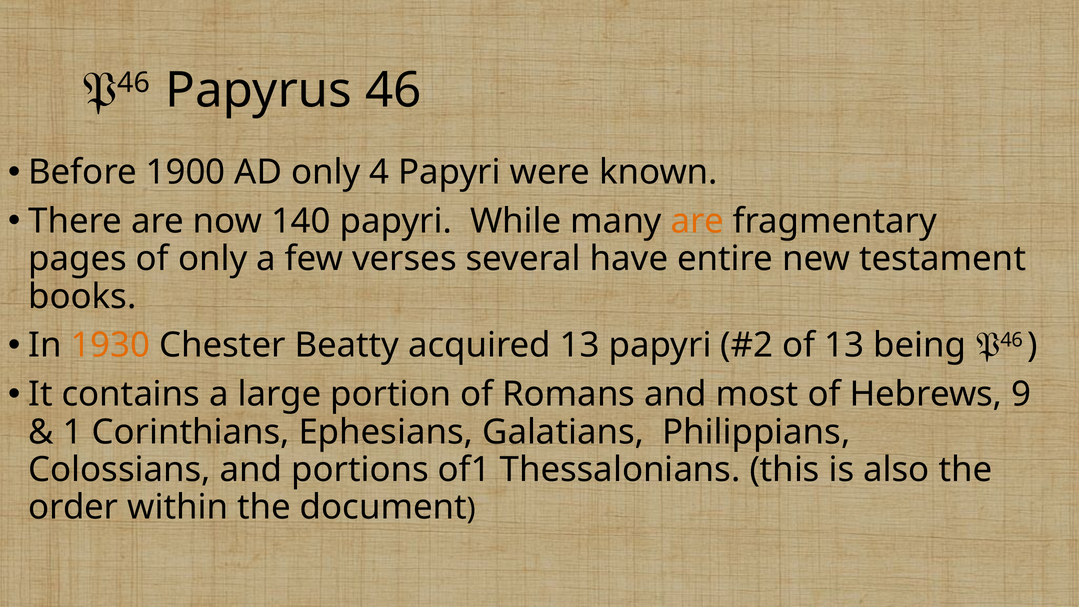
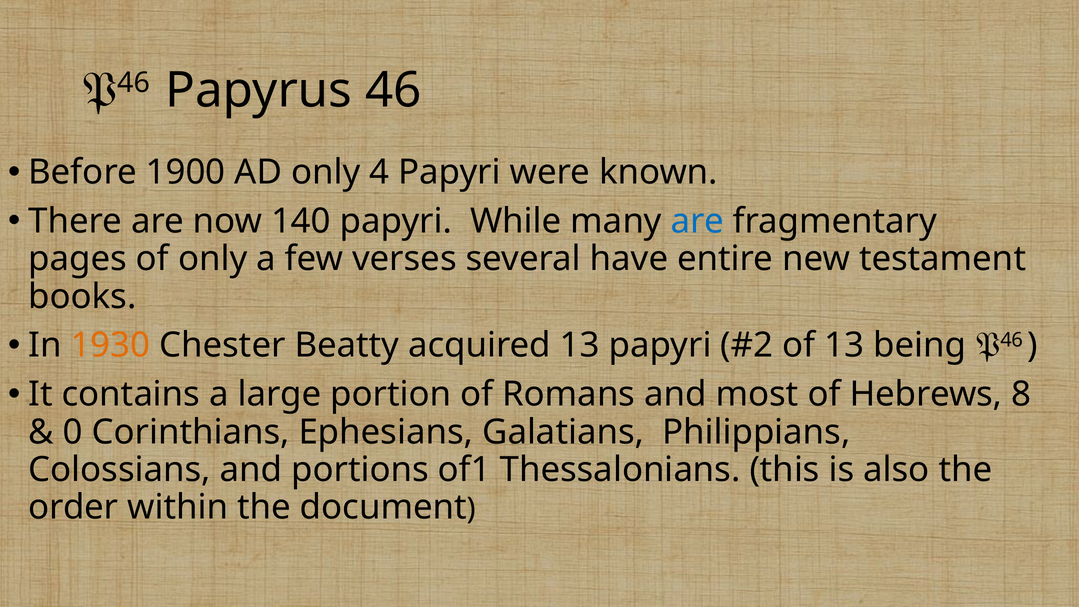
are at (697, 221) colour: orange -> blue
9: 9 -> 8
1: 1 -> 0
